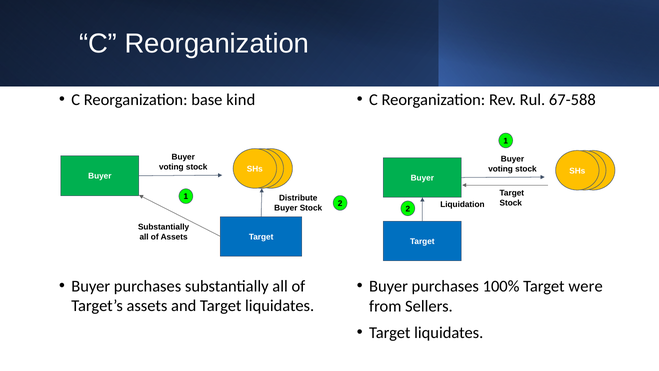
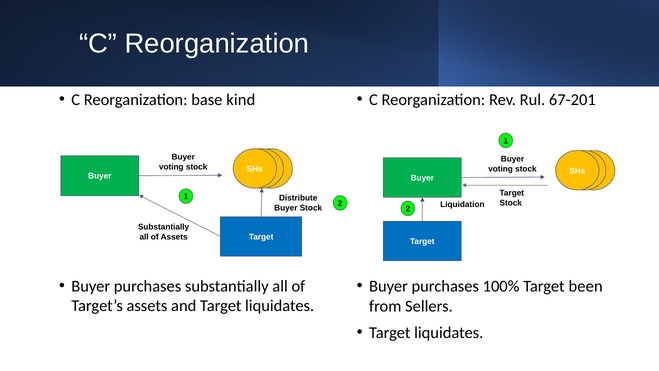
67-588: 67-588 -> 67-201
were: were -> been
